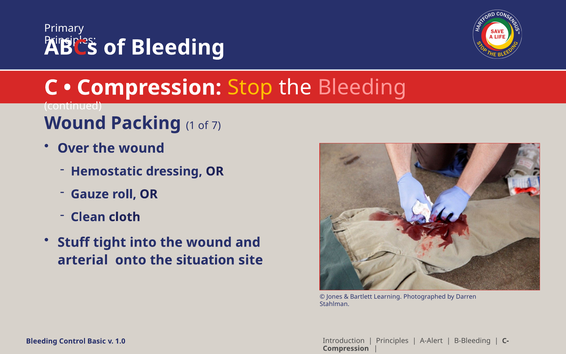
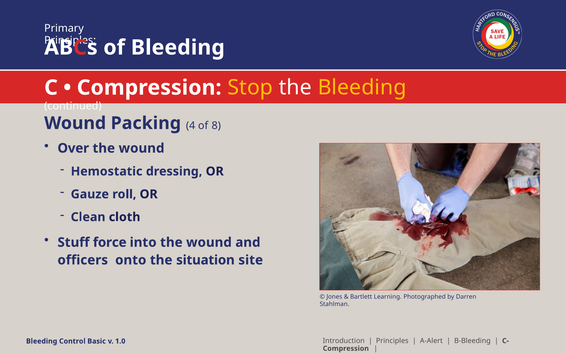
Bleeding at (362, 88) colour: pink -> yellow
1: 1 -> 4
7: 7 -> 8
tight: tight -> force
arterial: arterial -> officers
